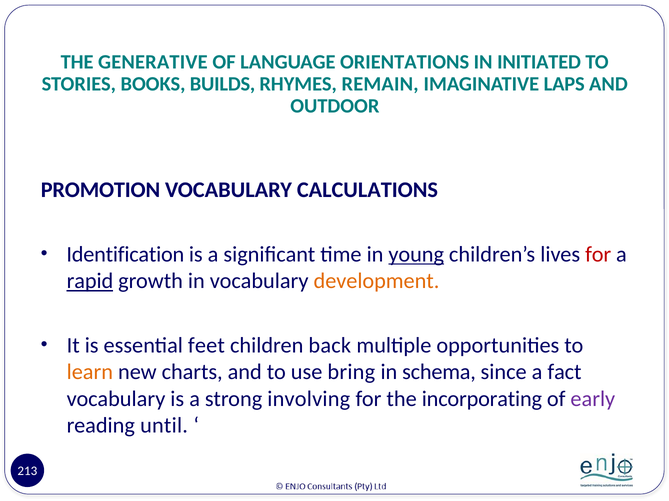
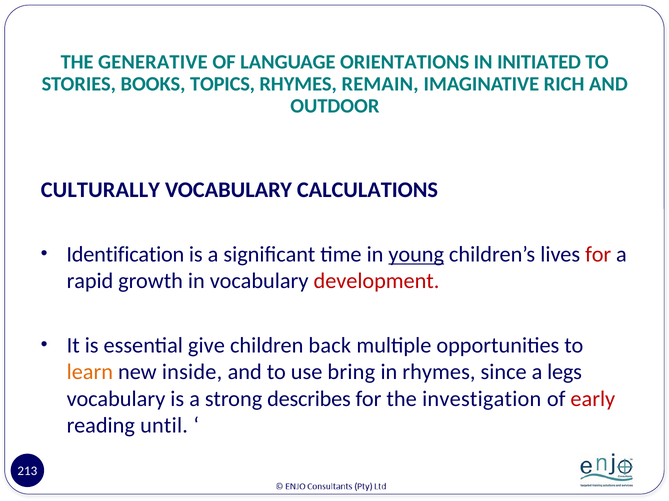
BUILDS: BUILDS -> TOPICS
LAPS: LAPS -> RICH
PROMOTION: PROMOTION -> CULTURALLY
rapid underline: present -> none
development colour: orange -> red
feet: feet -> give
charts: charts -> inside
in schema: schema -> rhymes
fact: fact -> legs
involving: involving -> describes
incorporating: incorporating -> investigation
early colour: purple -> red
